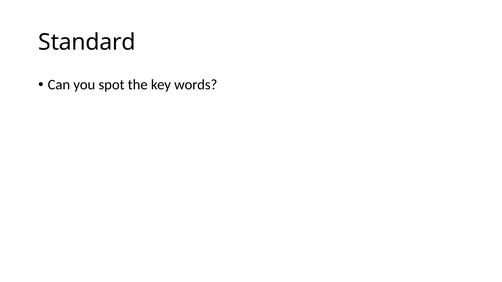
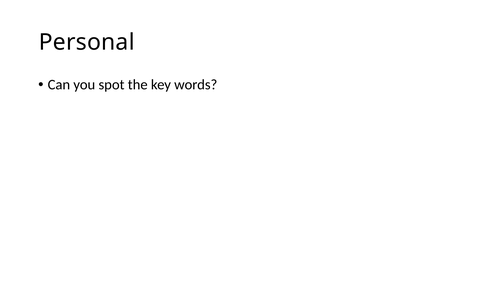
Standard: Standard -> Personal
